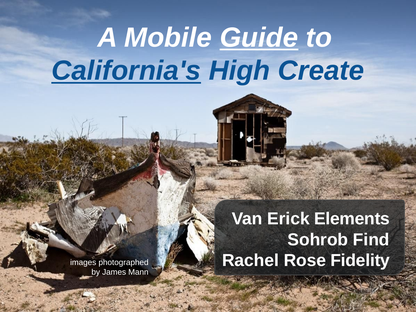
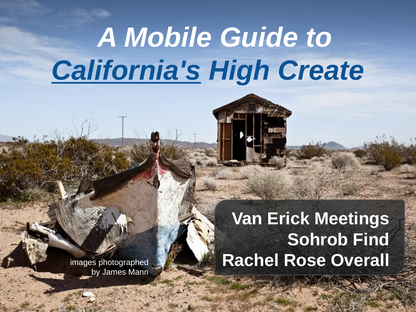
Guide underline: present -> none
Elements: Elements -> Meetings
Fidelity: Fidelity -> Overall
